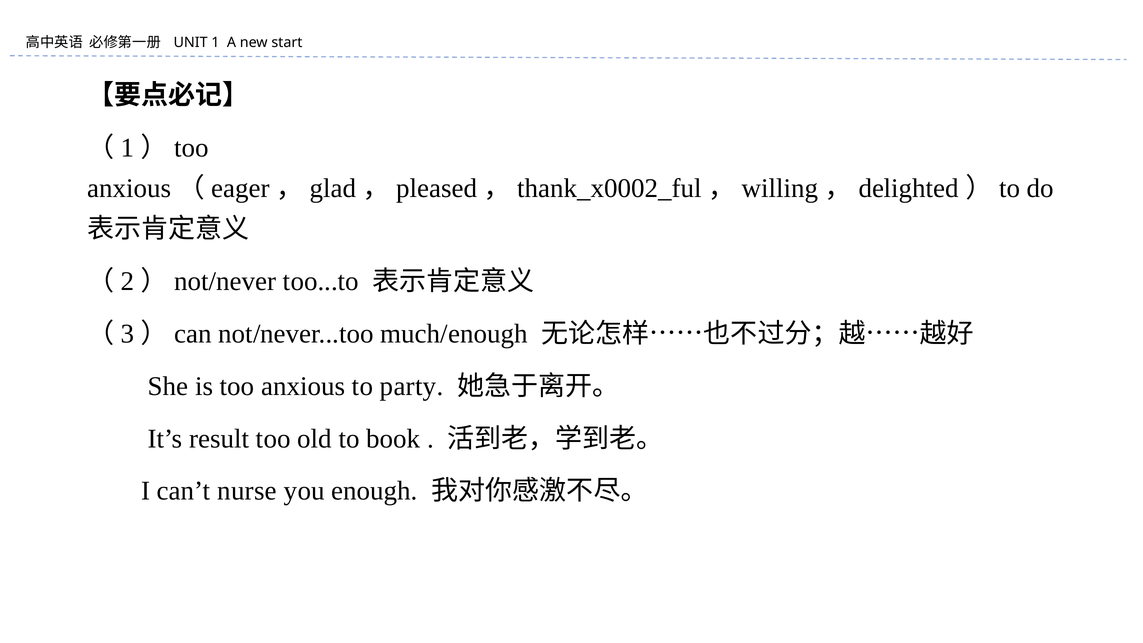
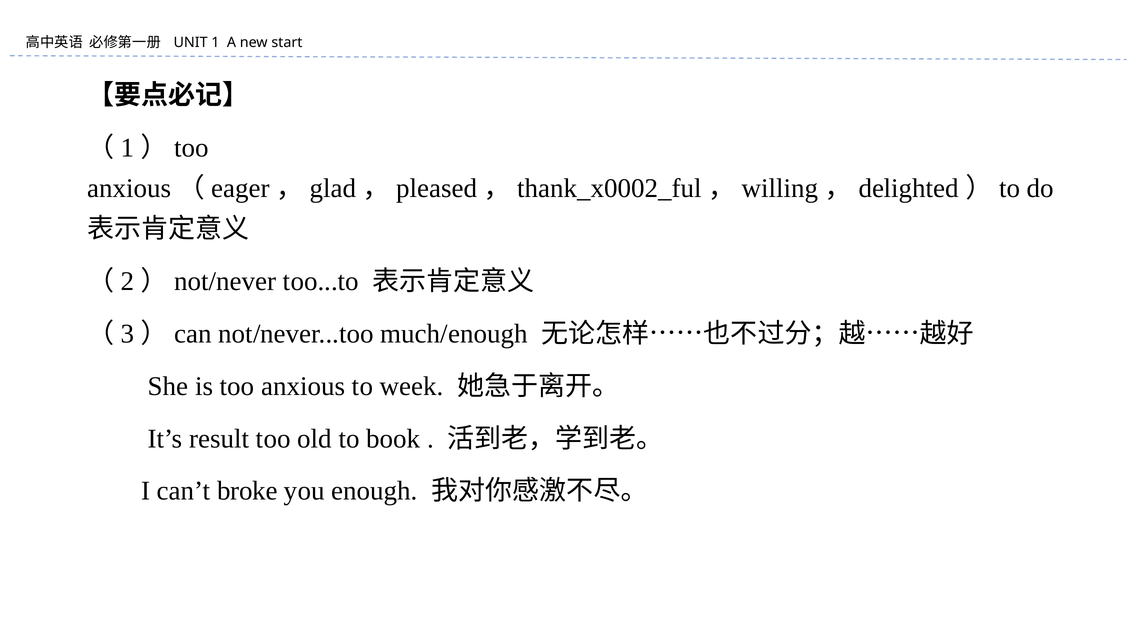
party: party -> week
nurse: nurse -> broke
